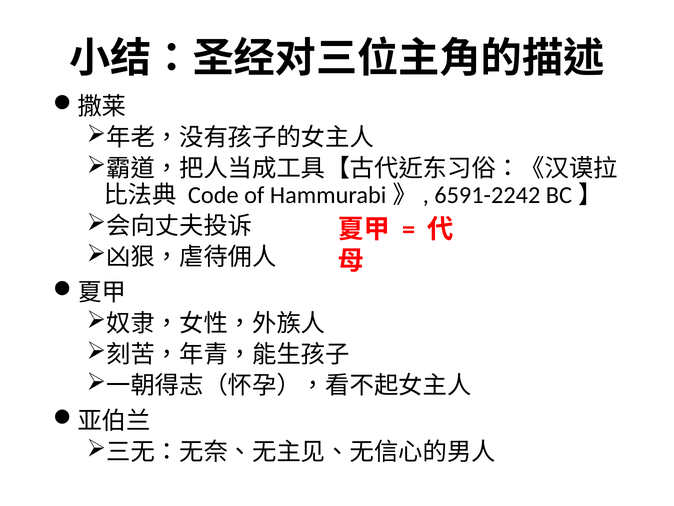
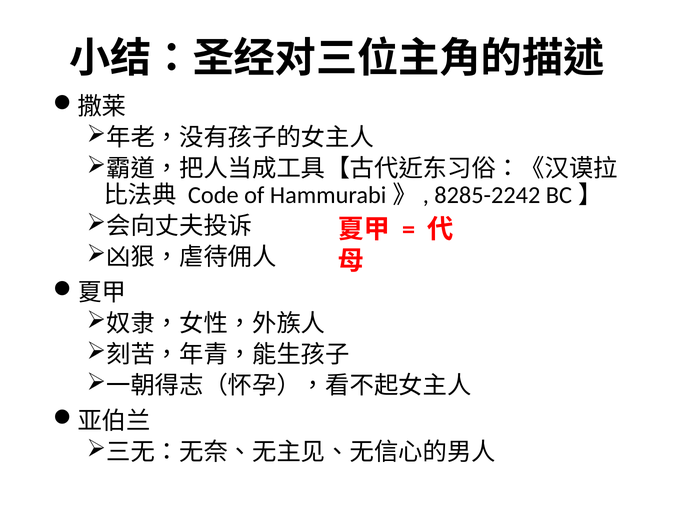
6591-2242: 6591-2242 -> 8285-2242
